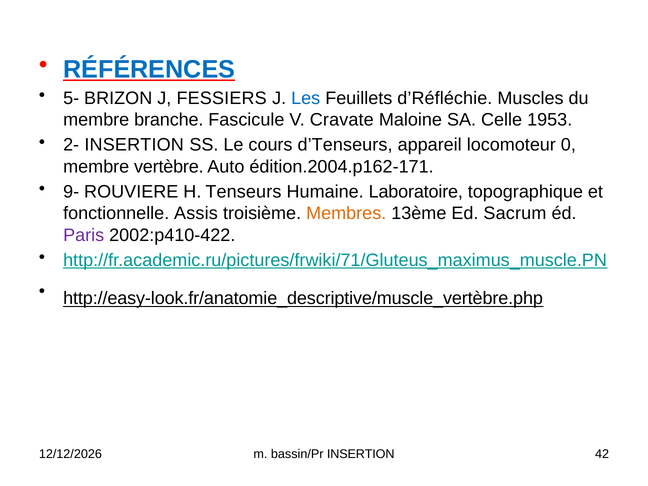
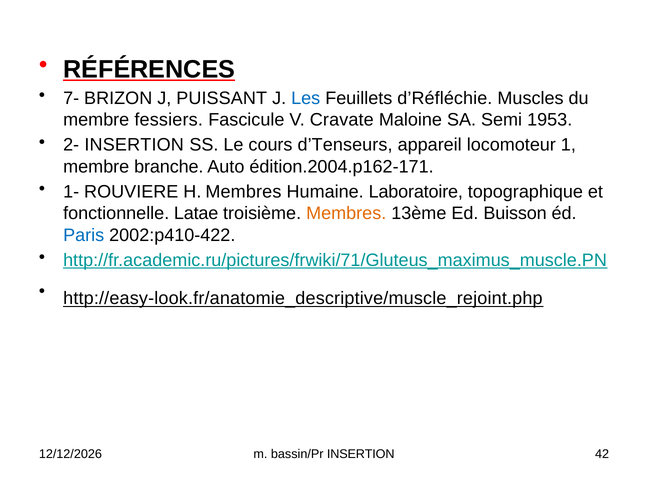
RÉFÉRENCES colour: blue -> black
5-: 5- -> 7-
FESSIERS: FESSIERS -> PUISSANT
branche: branche -> fessiers
Celle: Celle -> Semi
0: 0 -> 1
vertèbre: vertèbre -> branche
9-: 9- -> 1-
H Tenseurs: Tenseurs -> Membres
Assis: Assis -> Latae
Sacrum: Sacrum -> Buisson
Paris colour: purple -> blue
http://easy-look.fr/anatomie_descriptive/muscle_vertèbre.php: http://easy-look.fr/anatomie_descriptive/muscle_vertèbre.php -> http://easy-look.fr/anatomie_descriptive/muscle_rejoint.php
